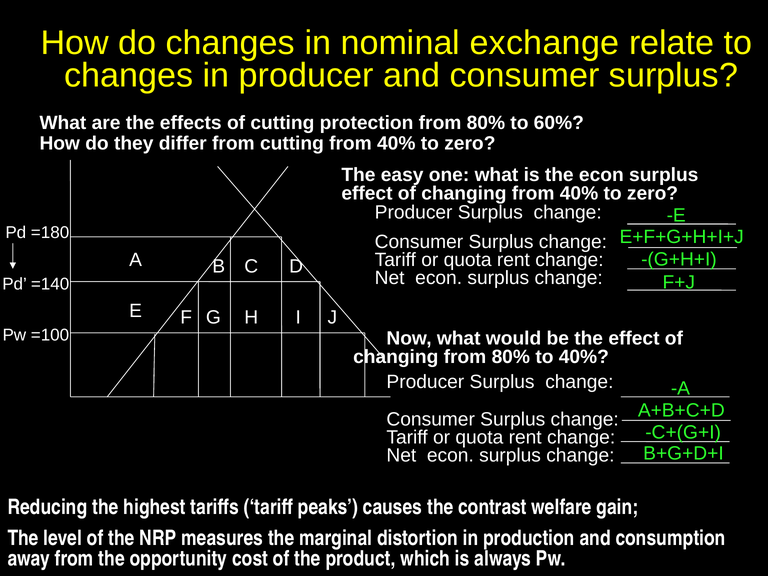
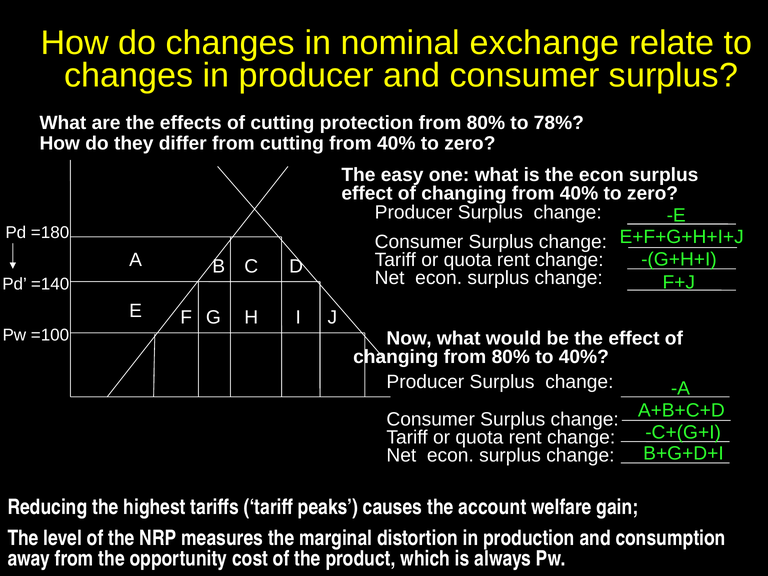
60%: 60% -> 78%
contrast: contrast -> account
